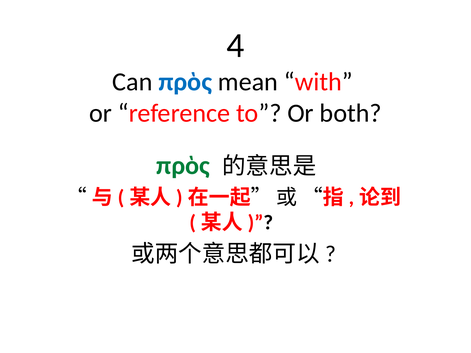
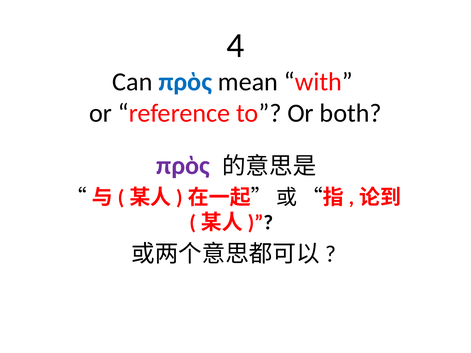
πρὸς at (183, 166) colour: green -> purple
